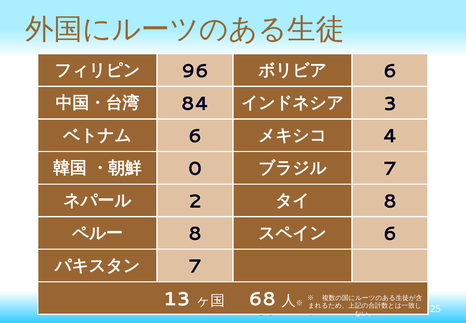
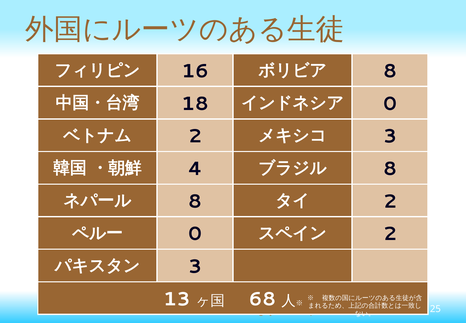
96: 96 -> 16
6 at (390, 71): 6 -> 8
84: 84 -> 18
3 at (390, 104): 3 -> 0
6 at (195, 136): 6 -> 2
4 at (390, 136): 4 -> 3
0: 0 -> 4
7 at (390, 169): 7 -> 8
2 at (195, 201): 2 -> 8
8 at (390, 201): 8 -> 2
8 at (195, 234): 8 -> 0
6 at (390, 234): 6 -> 2
7 at (195, 266): 7 -> 3
